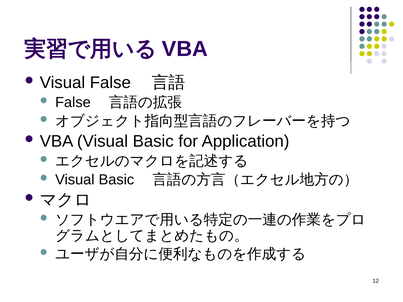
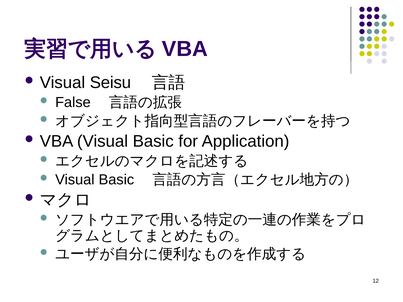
Visual False: False -> Seisu
